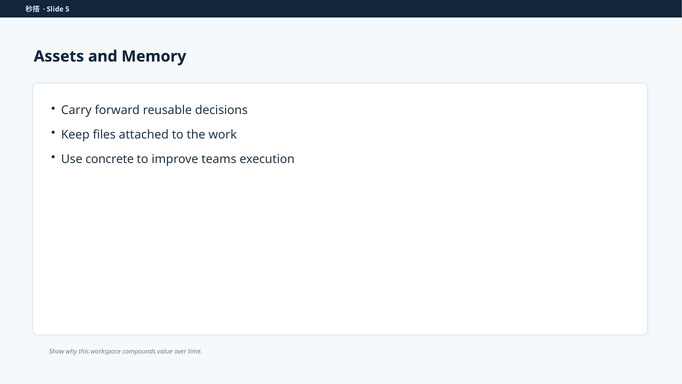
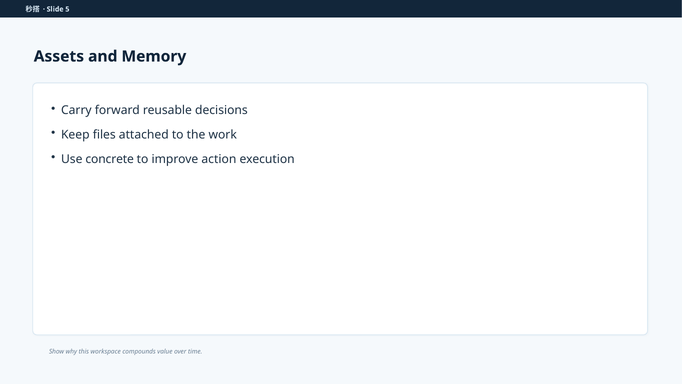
teams: teams -> action
